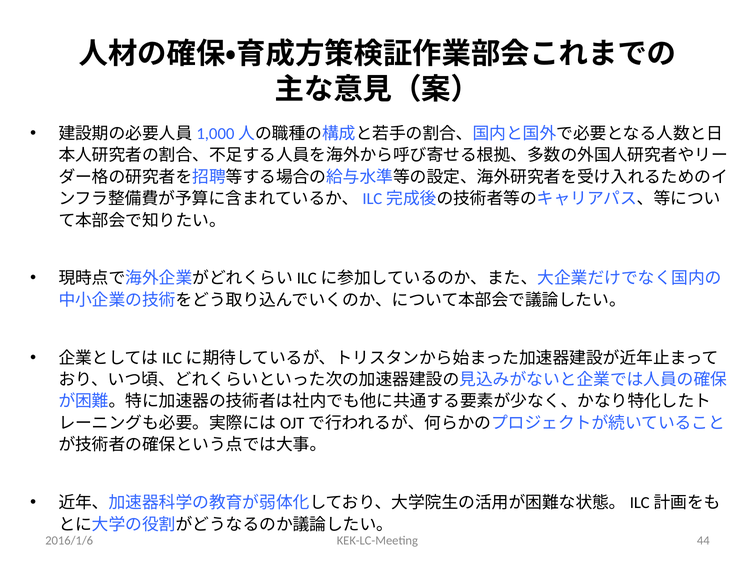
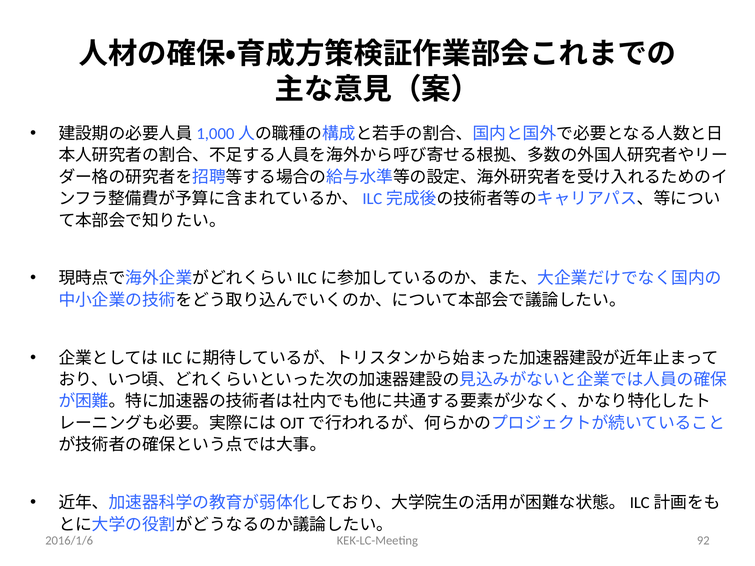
44: 44 -> 92
